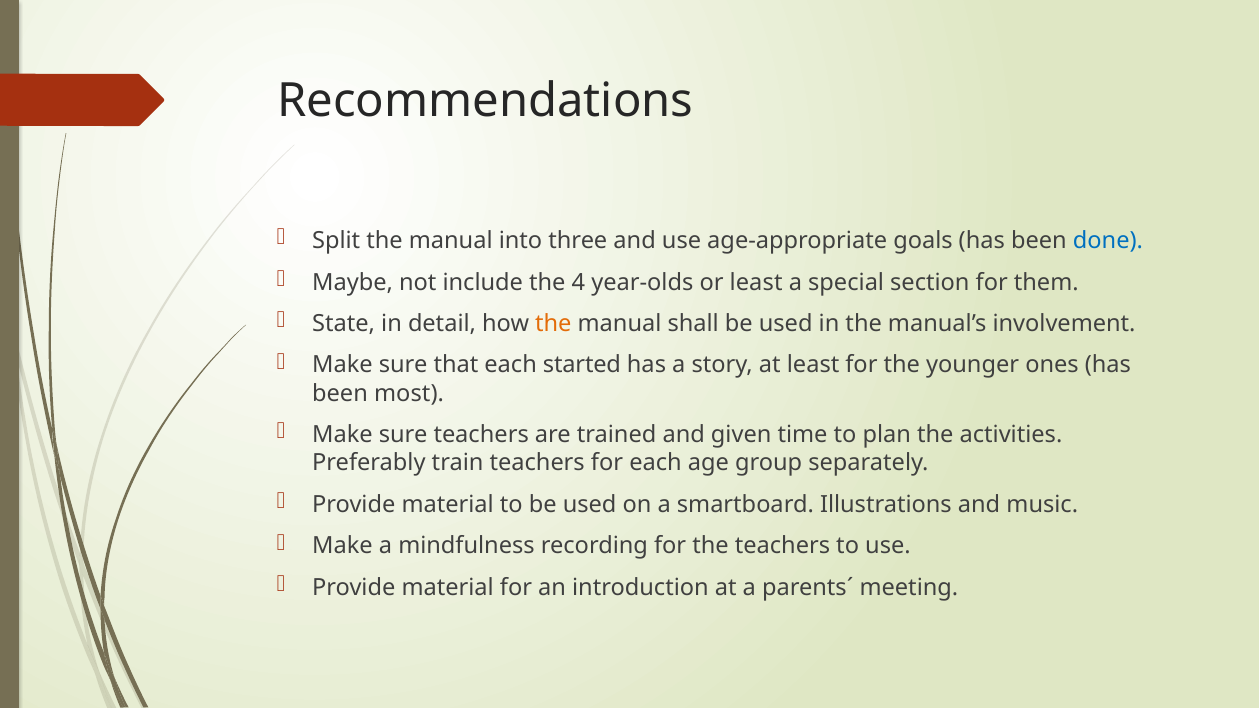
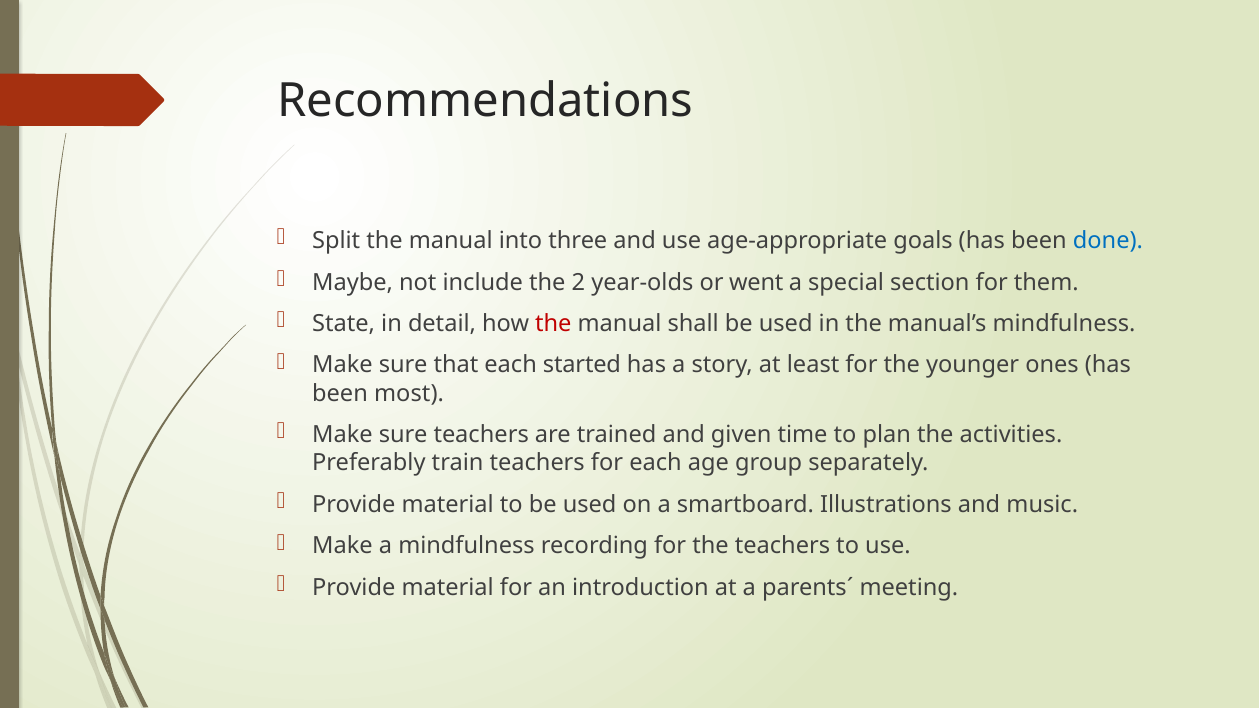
4: 4 -> 2
or least: least -> went
the at (553, 324) colour: orange -> red
manual’s involvement: involvement -> mindfulness
